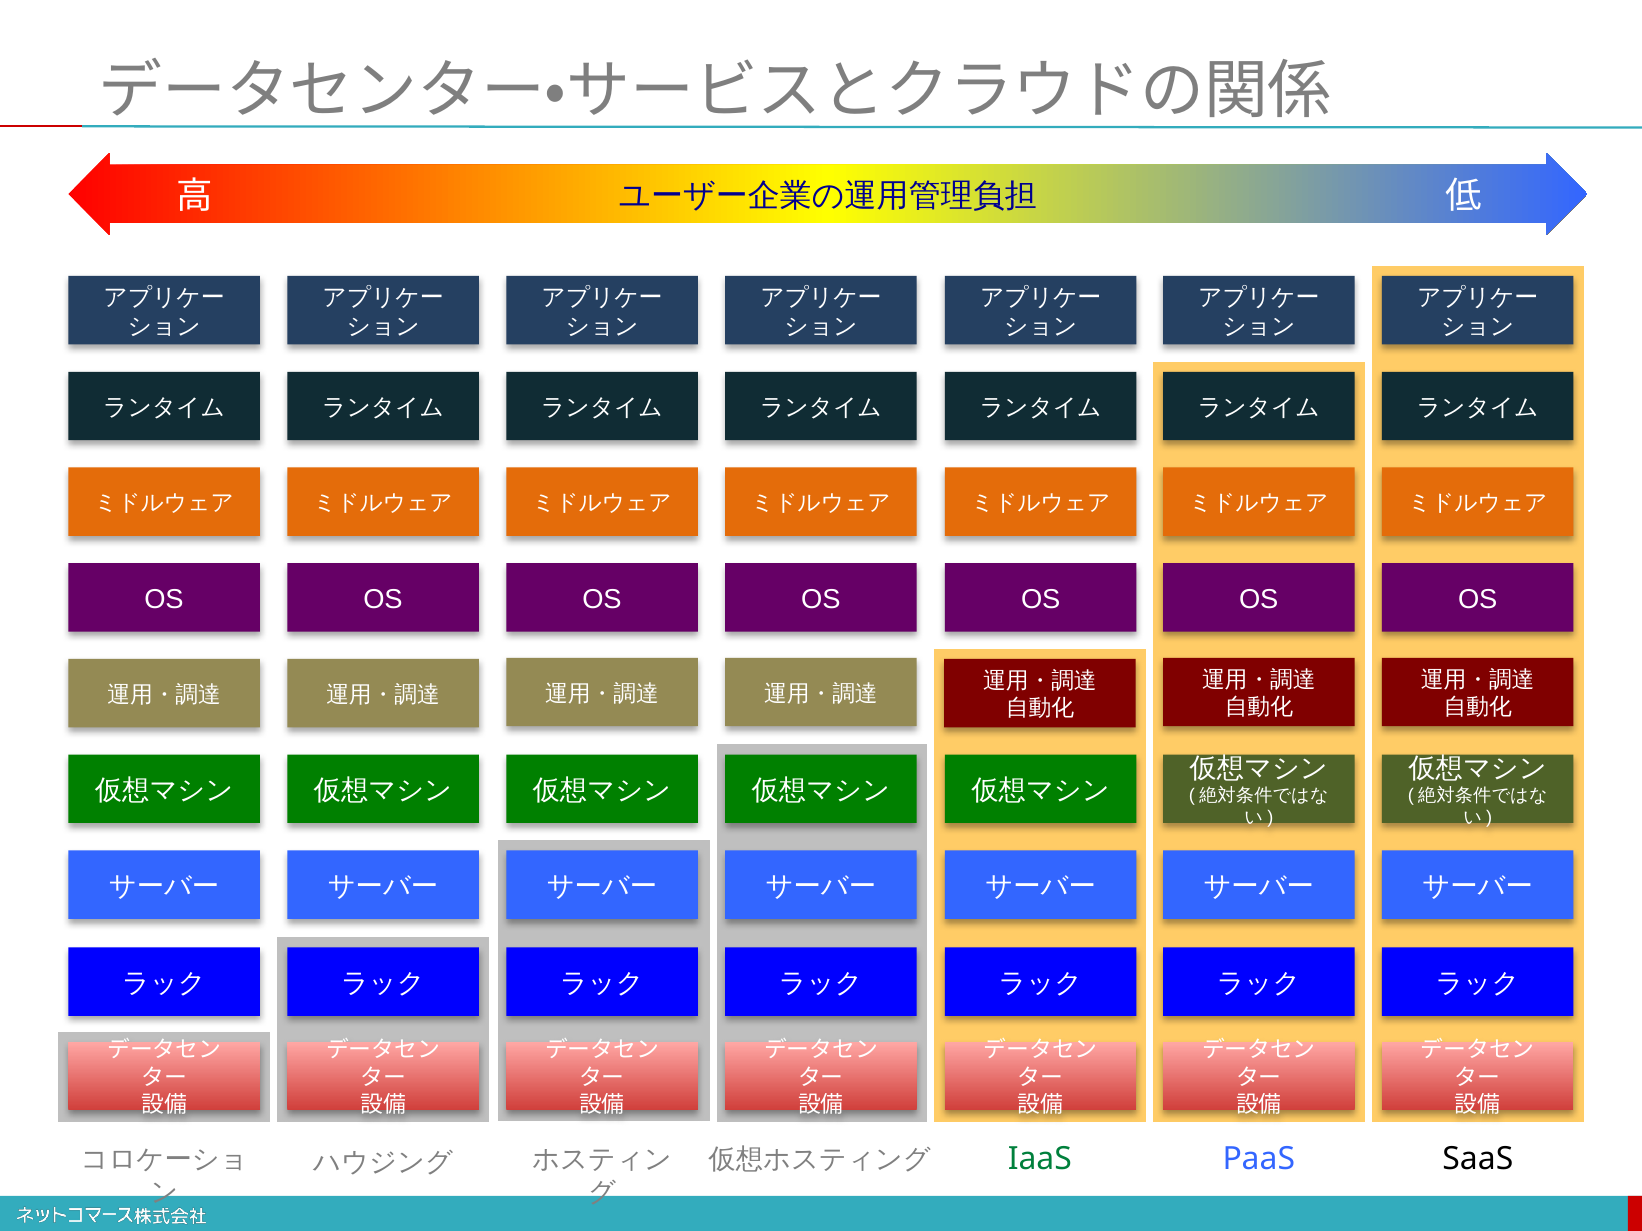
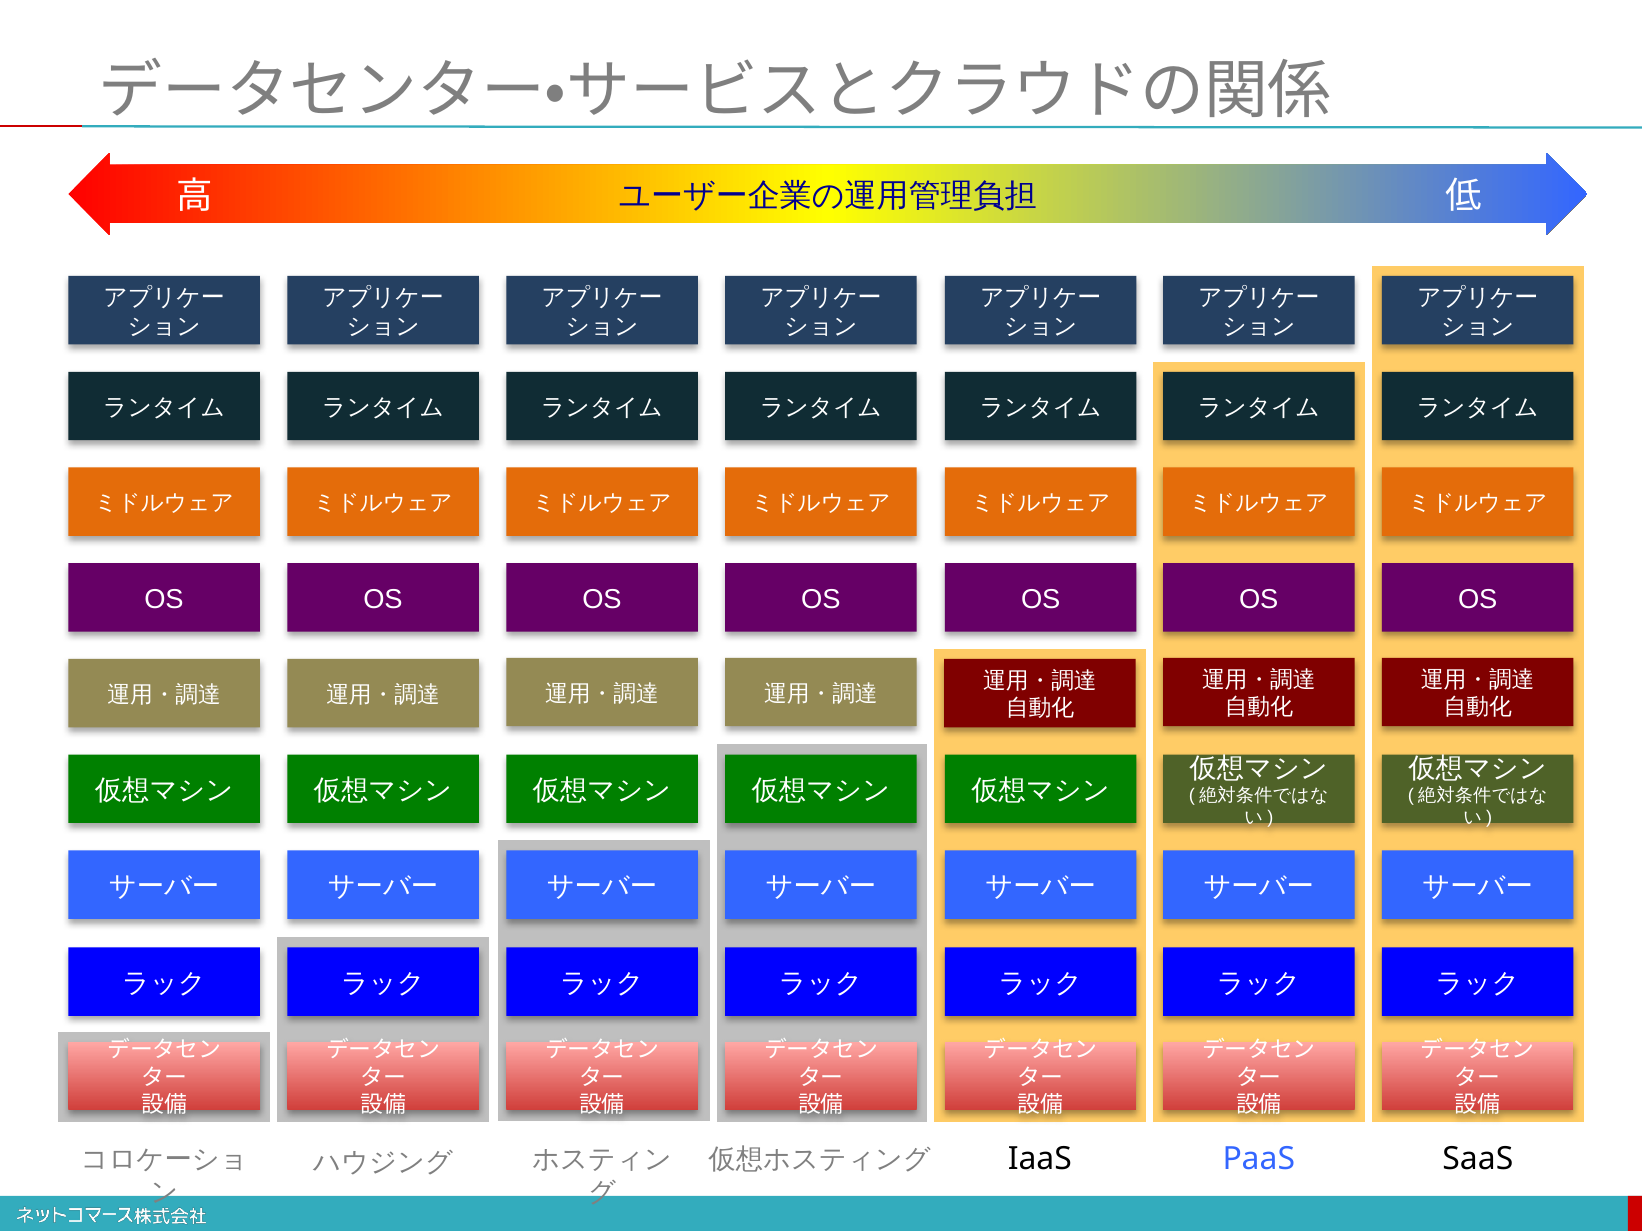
IaaS colour: green -> black
